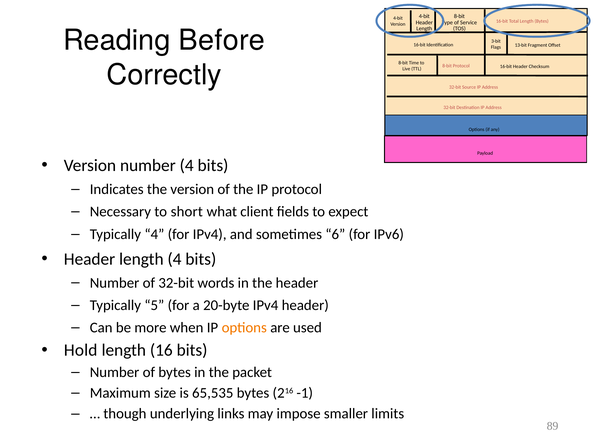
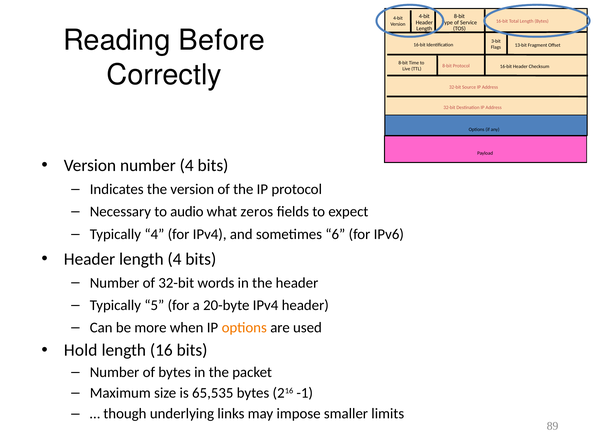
short: short -> audio
client: client -> zeros
